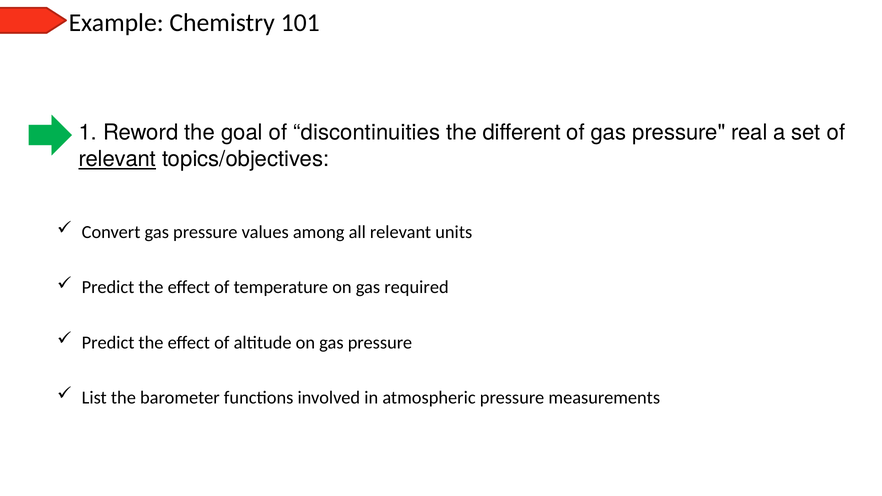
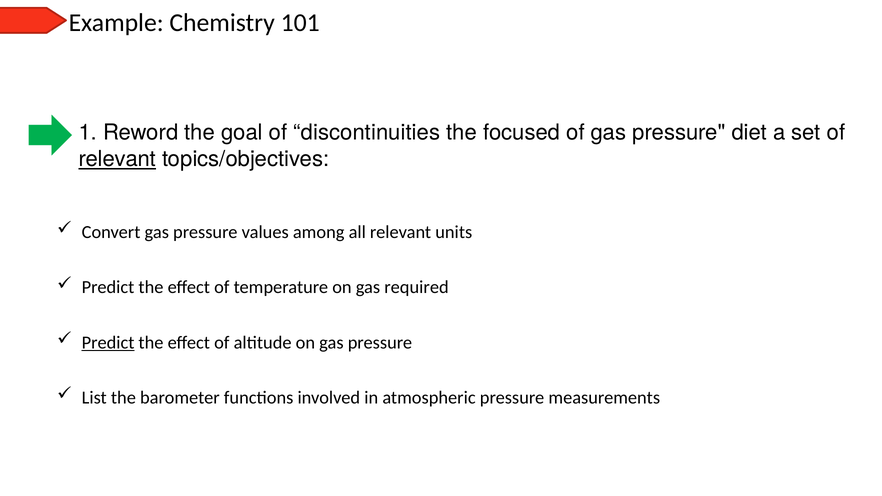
different: different -> focused
real: real -> diet
Predict at (108, 343) underline: none -> present
